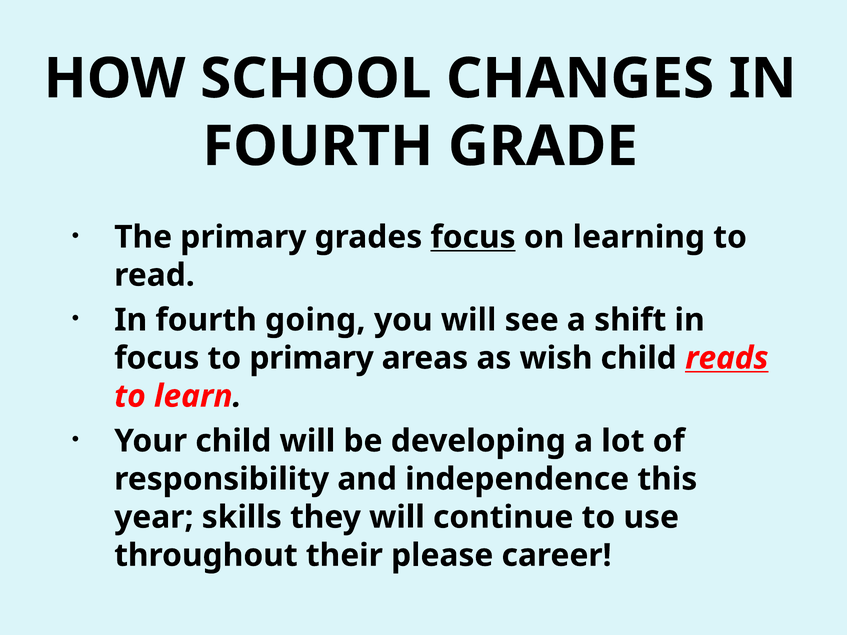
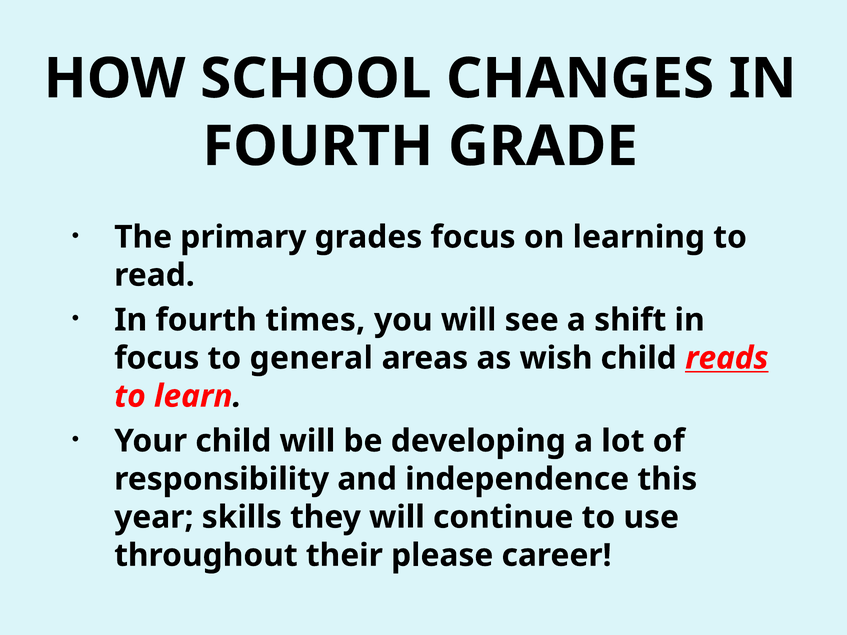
focus at (473, 237) underline: present -> none
going: going -> times
to primary: primary -> general
